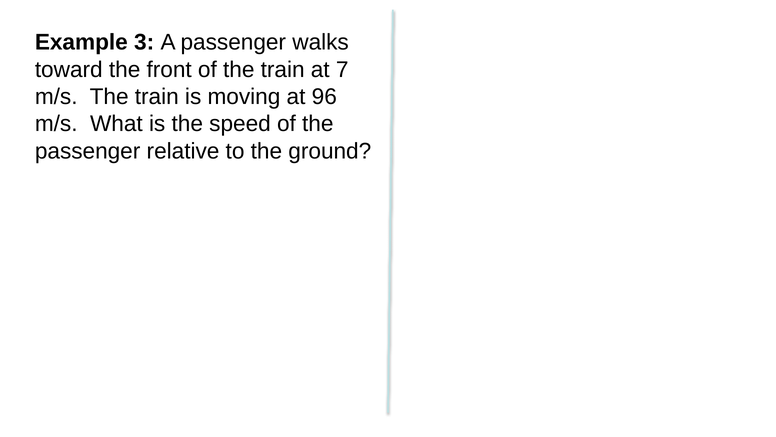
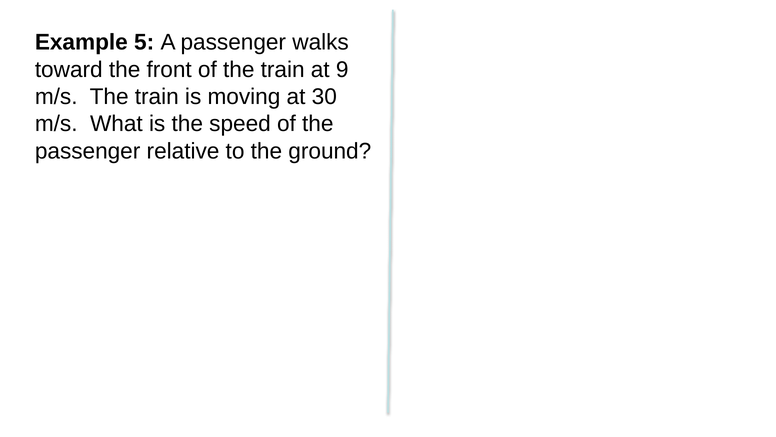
3: 3 -> 5
7: 7 -> 9
96: 96 -> 30
